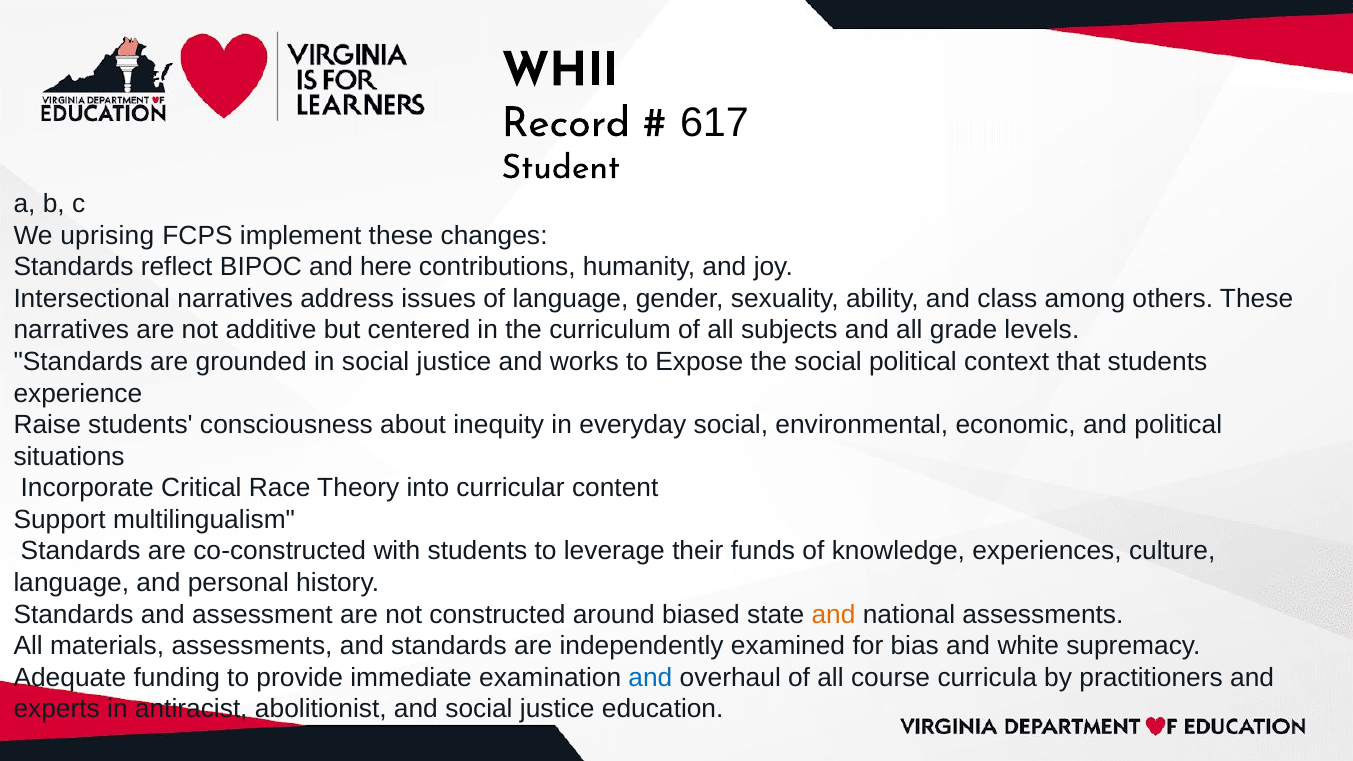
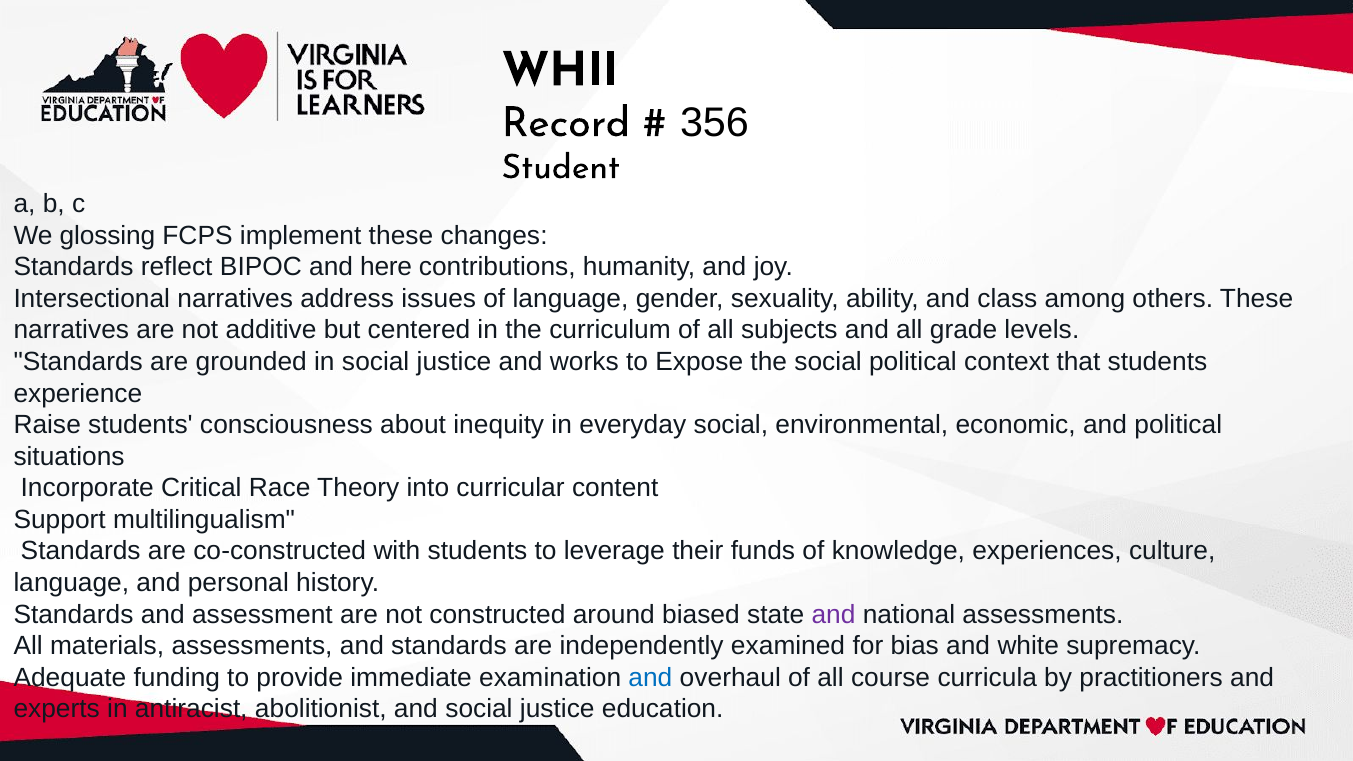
617: 617 -> 356
uprising: uprising -> glossing
and at (833, 614) colour: orange -> purple
